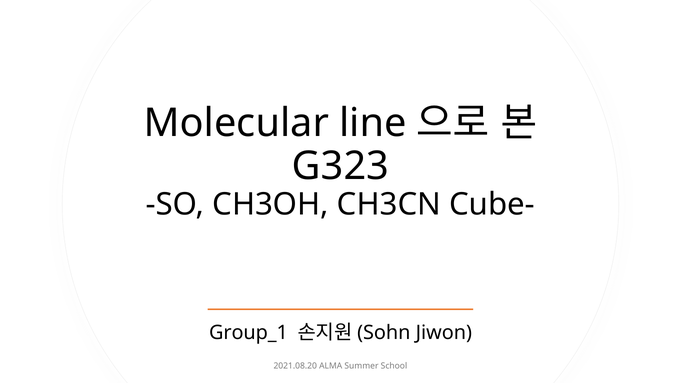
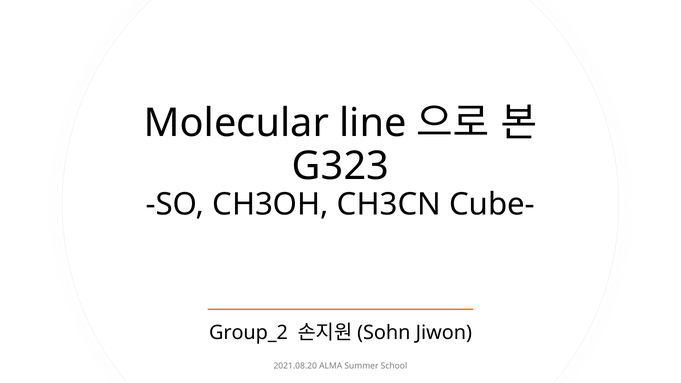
Group_1: Group_1 -> Group_2
